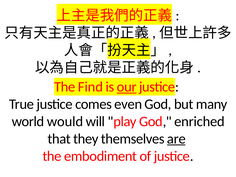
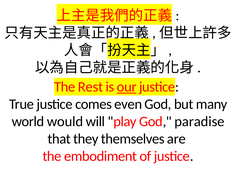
Find: Find -> Rest
enriched: enriched -> paradise
are underline: present -> none
